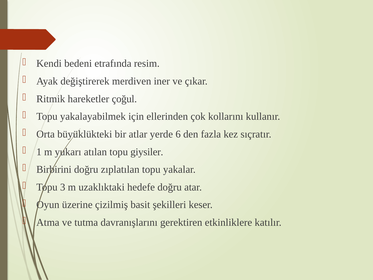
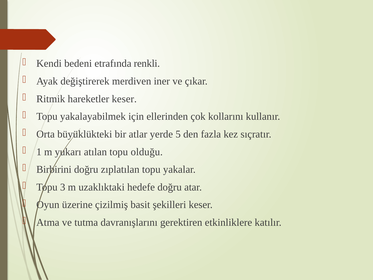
resim: resim -> renkli
hareketler çoğul: çoğul -> keser
6: 6 -> 5
giysiler: giysiler -> olduğu
